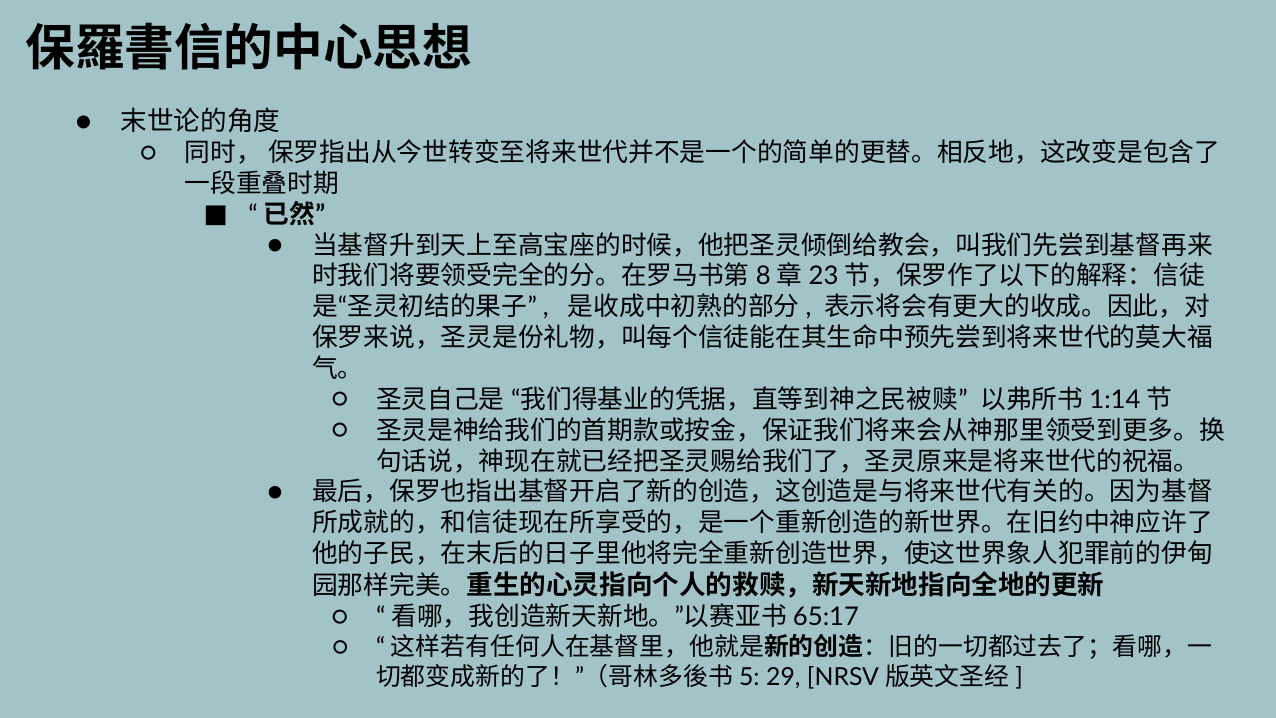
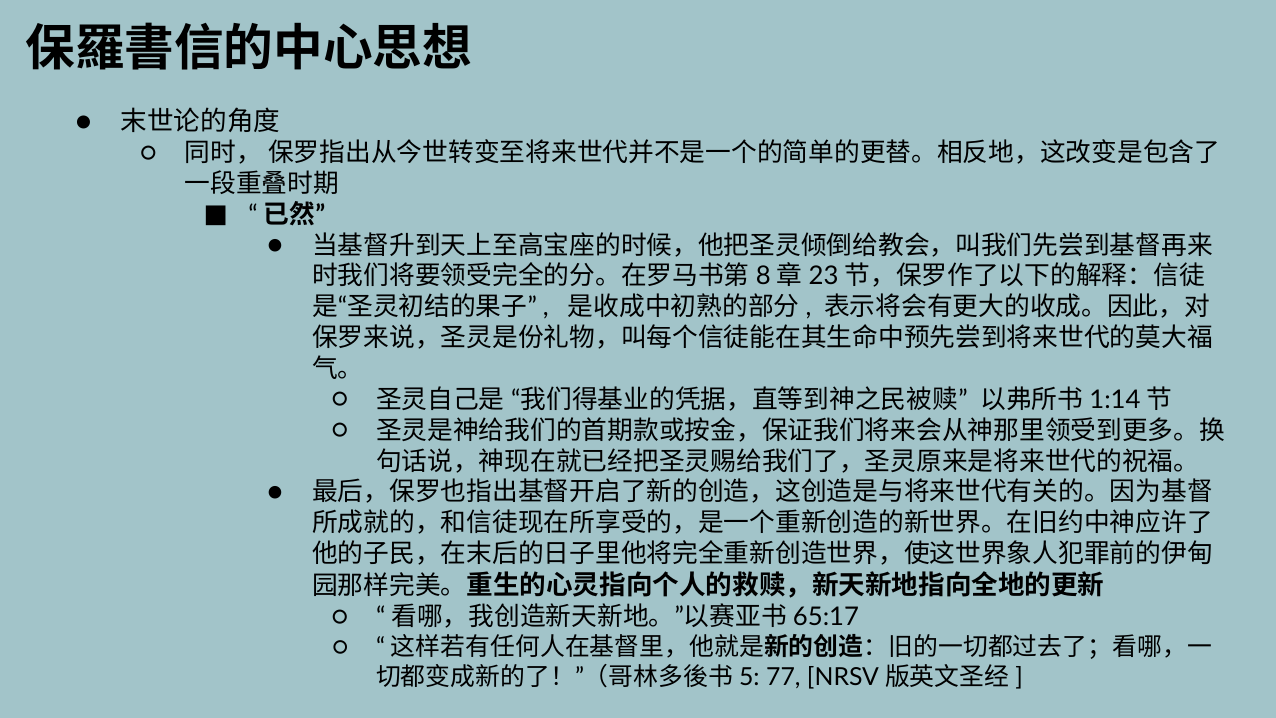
29: 29 -> 77
